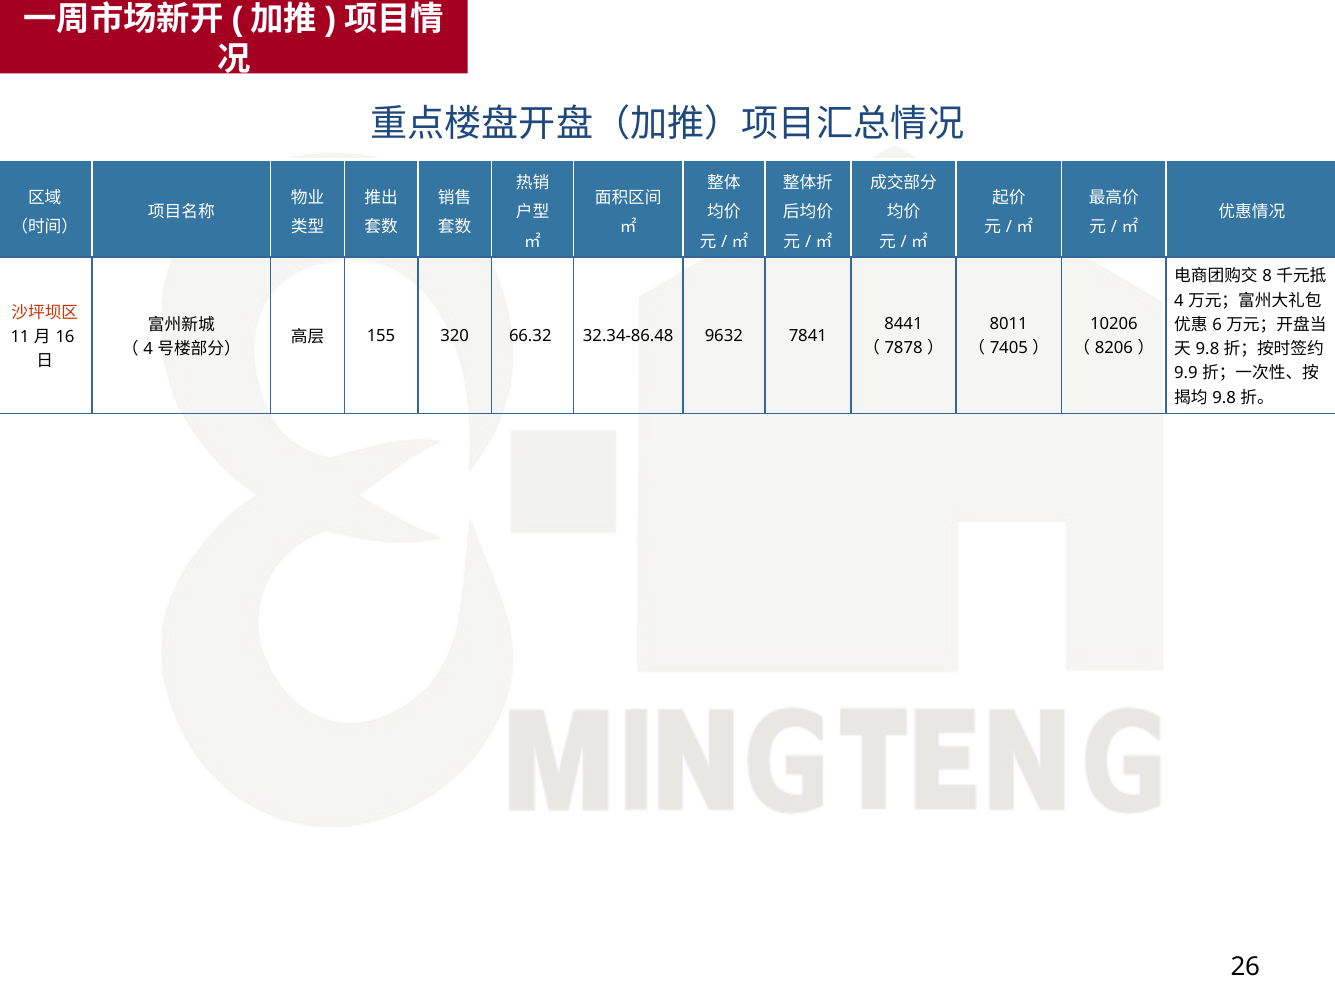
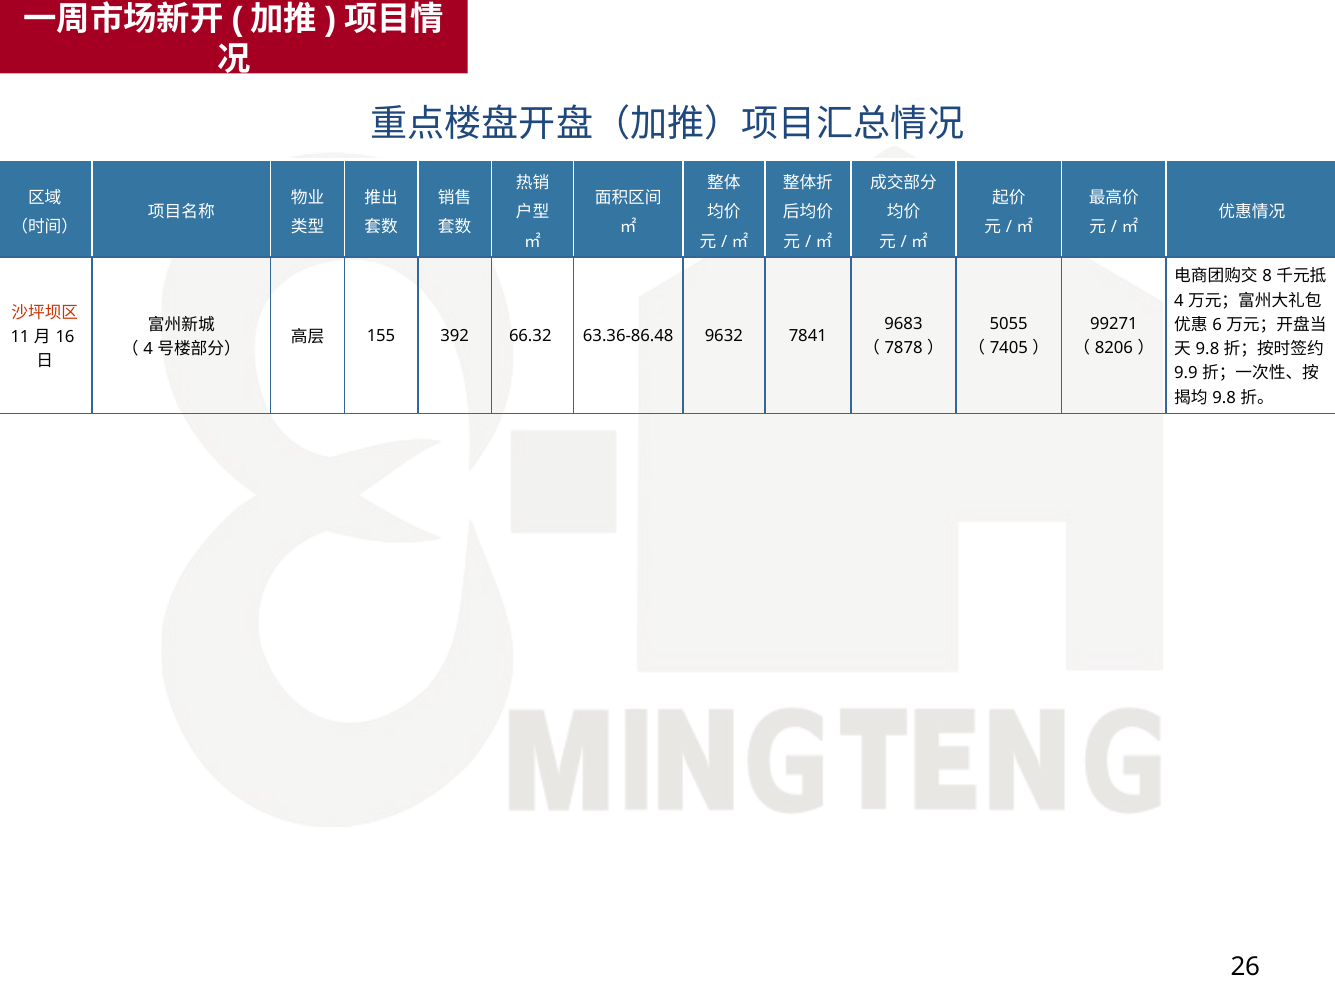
8441: 8441 -> 9683
8011: 8011 -> 5055
10206: 10206 -> 99271
320: 320 -> 392
32.34-86.48: 32.34-86.48 -> 63.36-86.48
